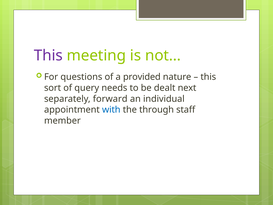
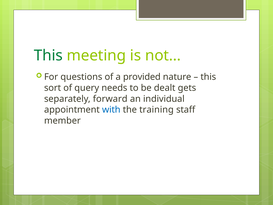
This at (48, 55) colour: purple -> green
next: next -> gets
through: through -> training
